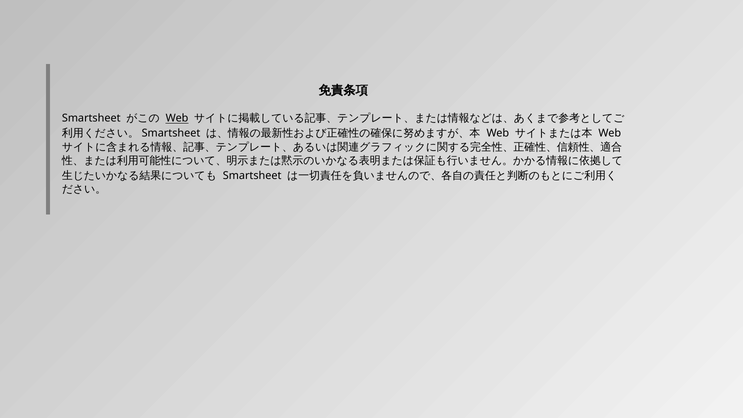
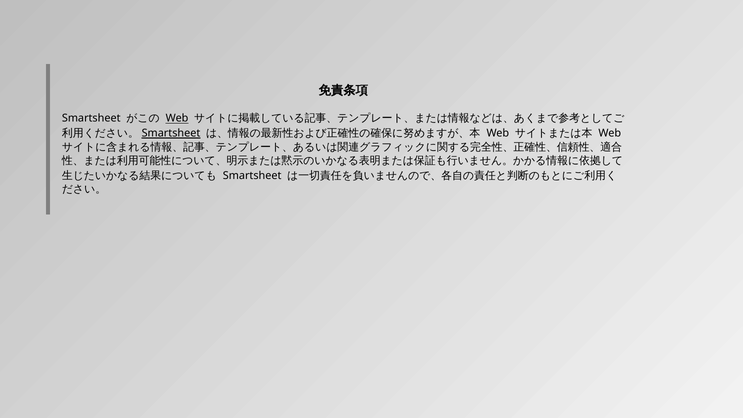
Smartsheet at (171, 133) underline: none -> present
